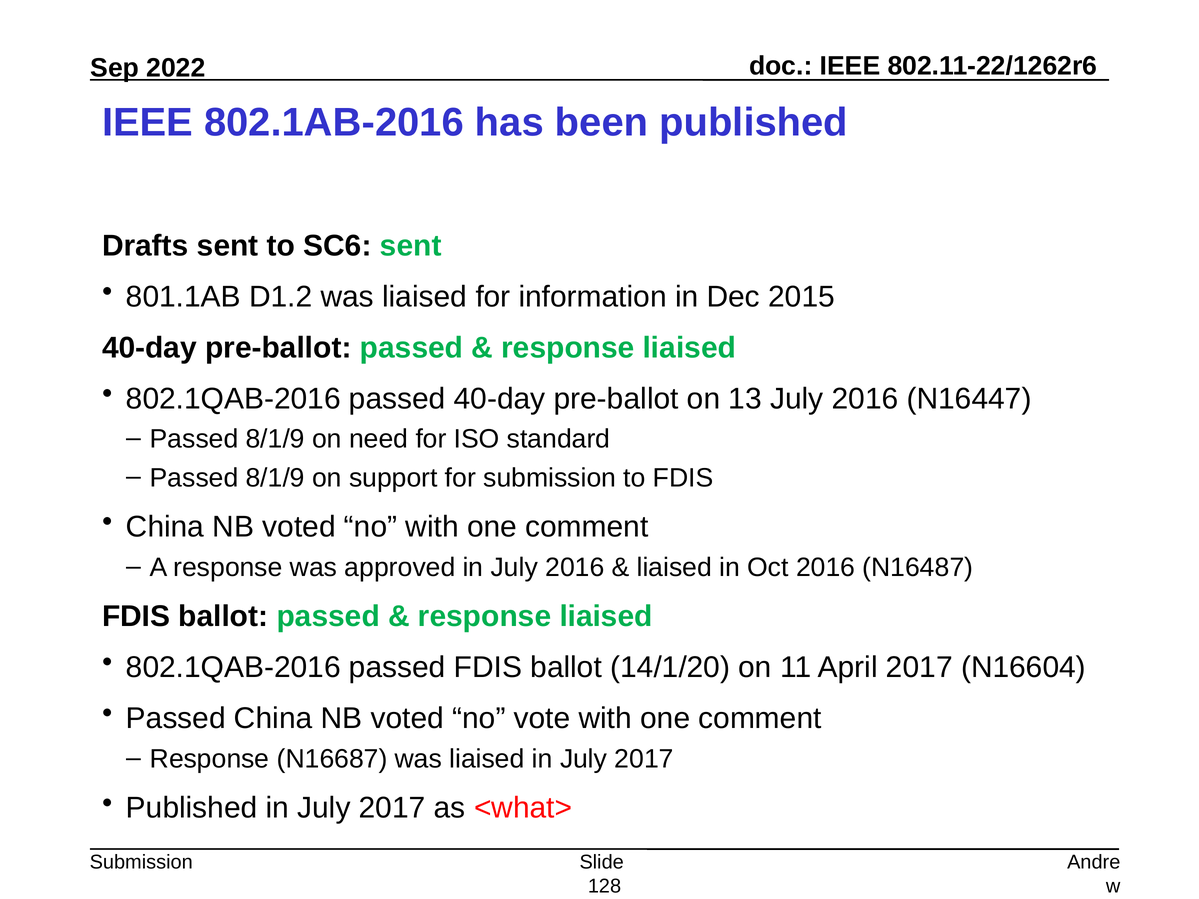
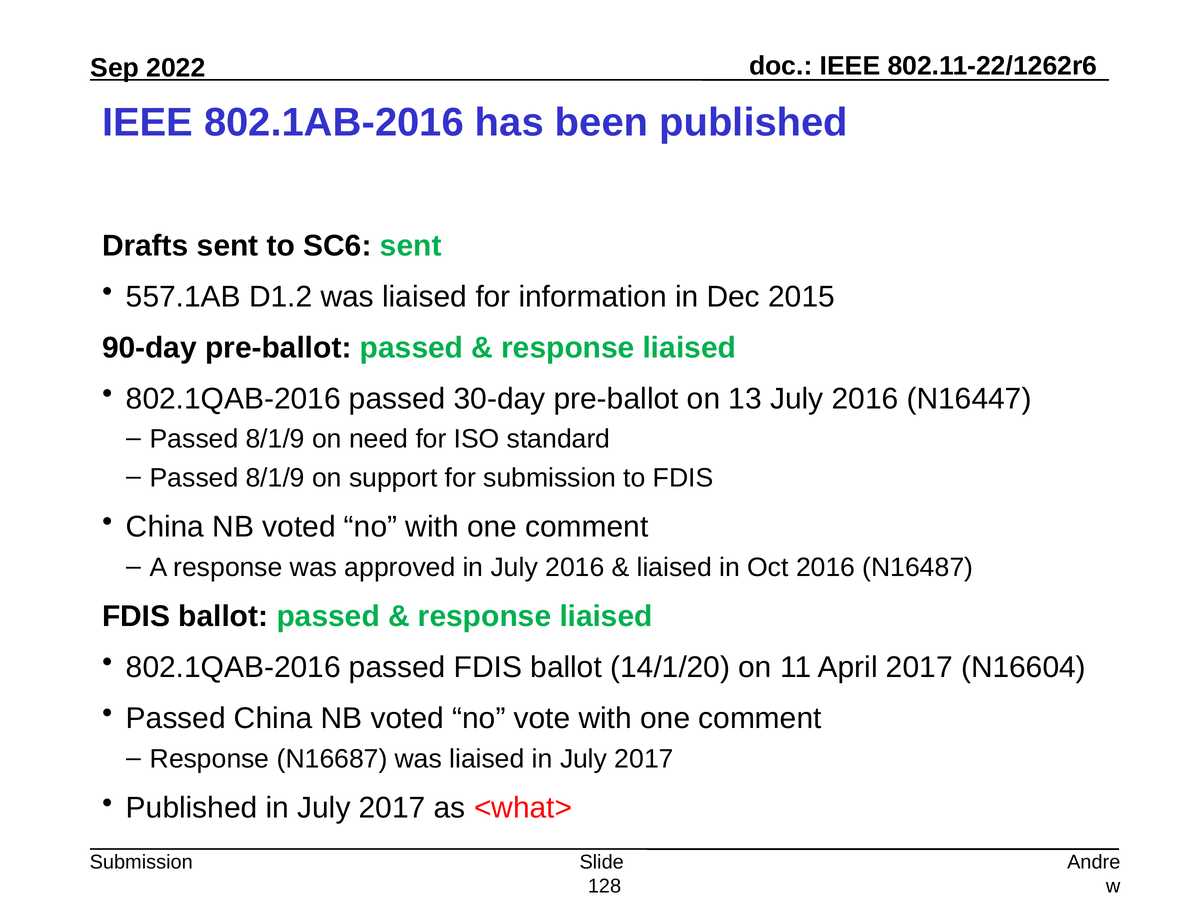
801.1AB: 801.1AB -> 557.1AB
40-day at (149, 348): 40-day -> 90-day
passed 40-day: 40-day -> 30-day
